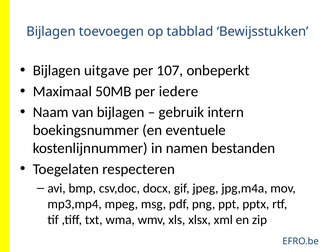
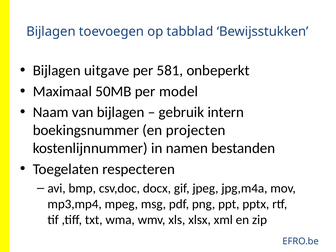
107: 107 -> 581
iedere: iedere -> model
eventuele: eventuele -> projecten
